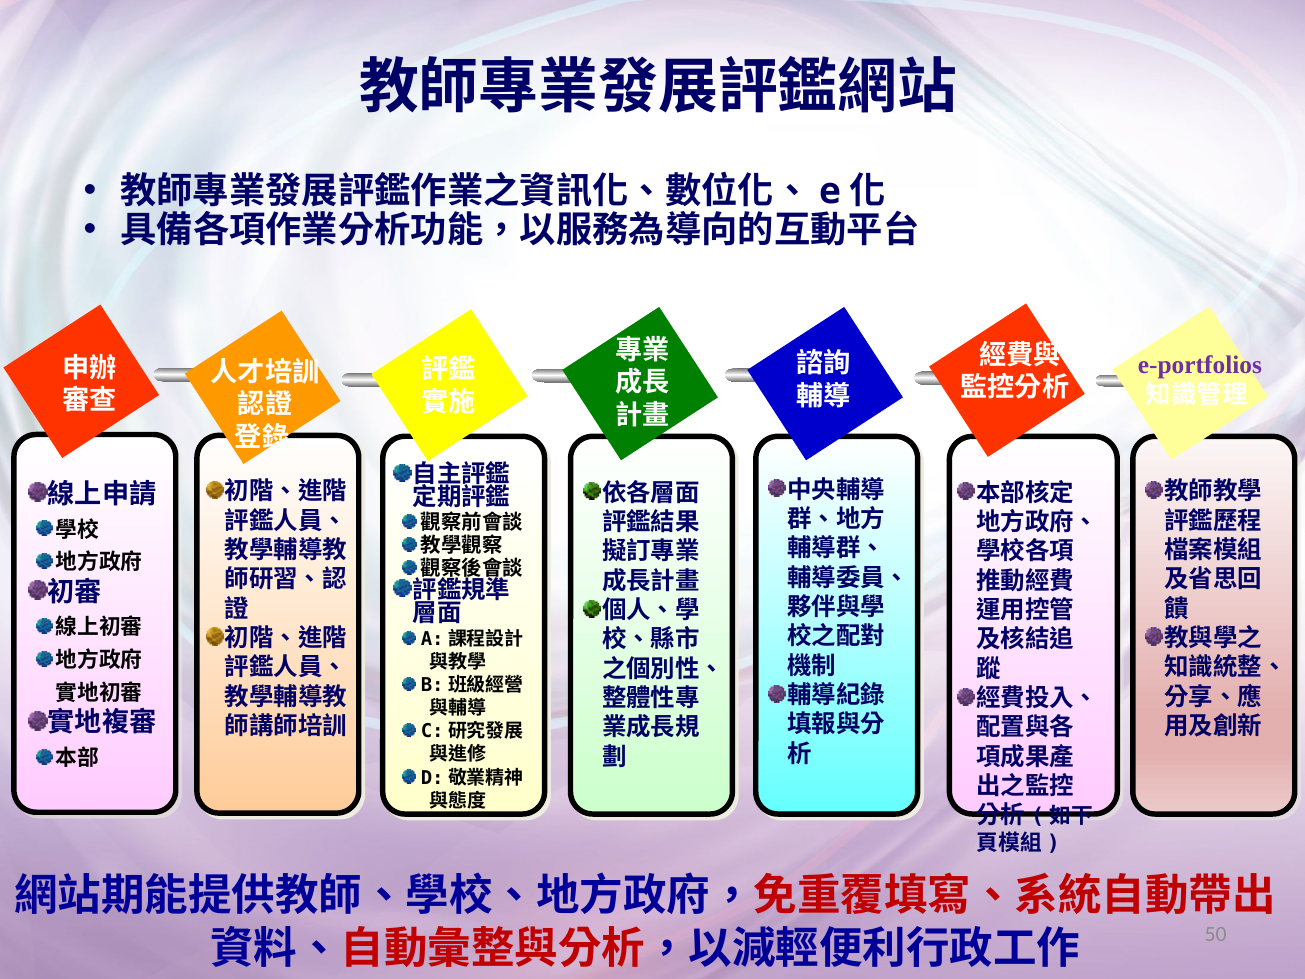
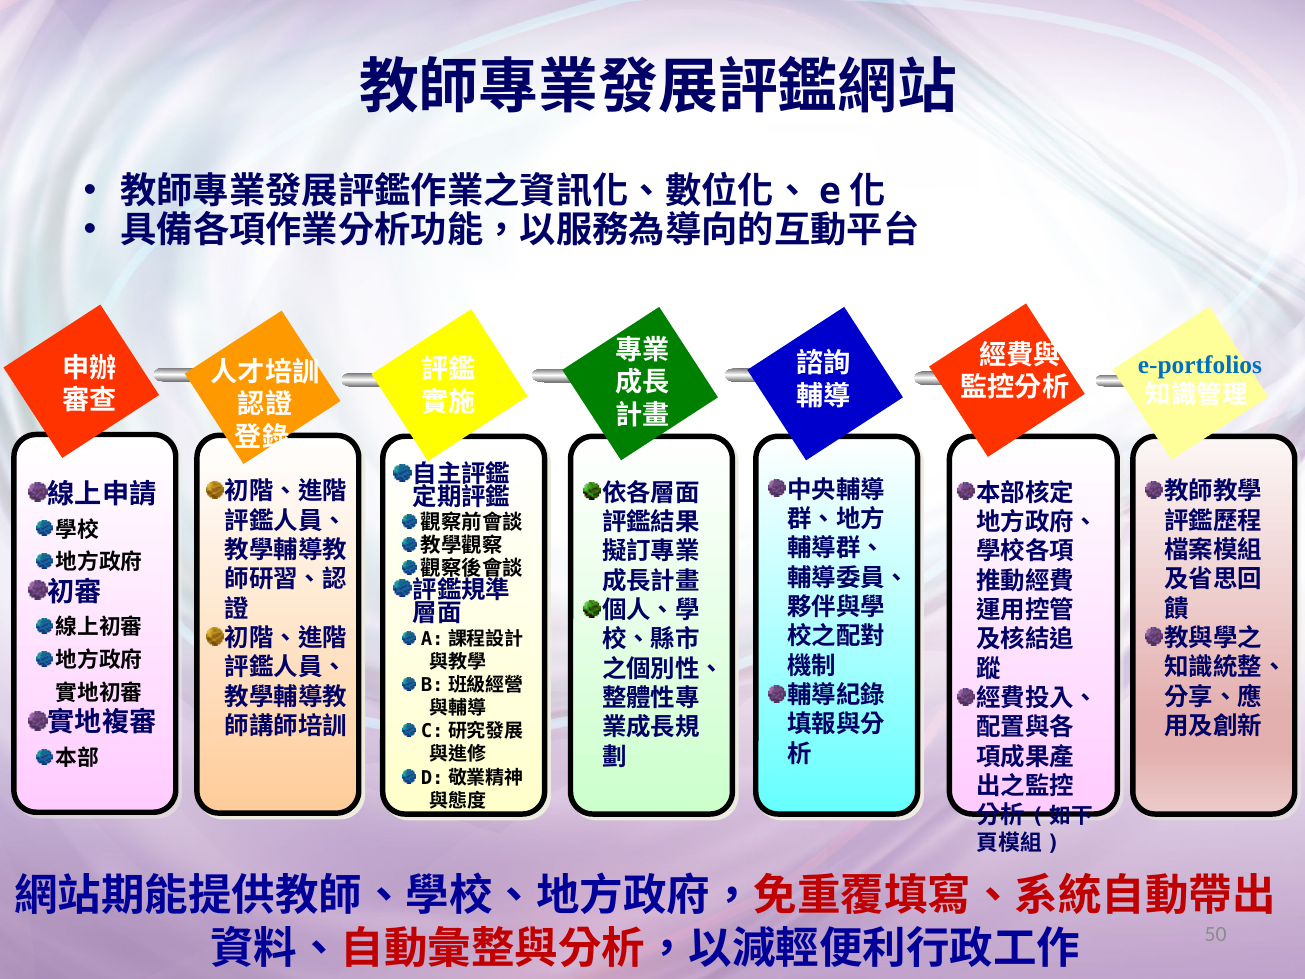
e-portfolios colour: purple -> blue
